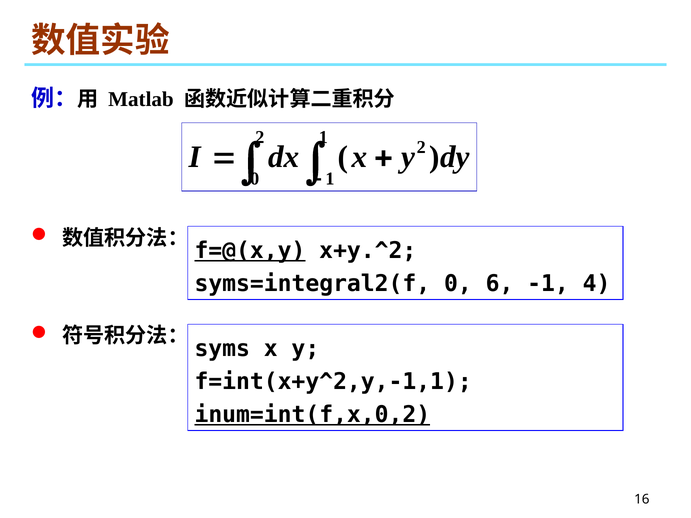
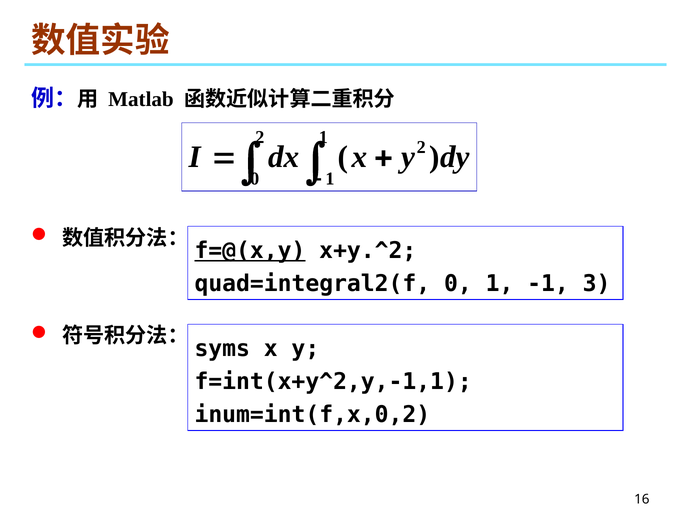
syms=integral2(f: syms=integral2(f -> quad=integral2(f
6 at (500, 284): 6 -> 1
4: 4 -> 3
inum=int(f,x,0,2 underline: present -> none
